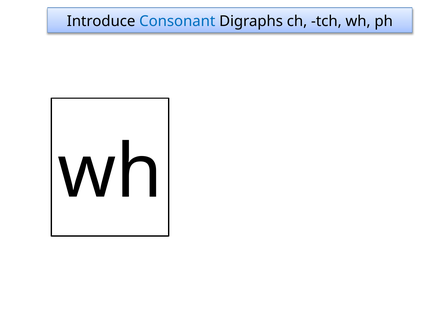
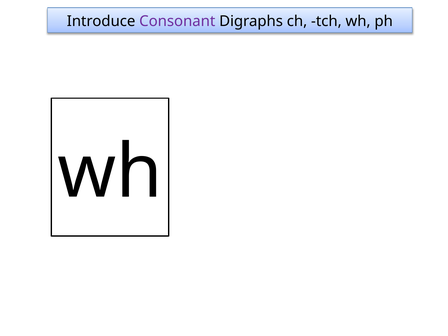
Consonant colour: blue -> purple
